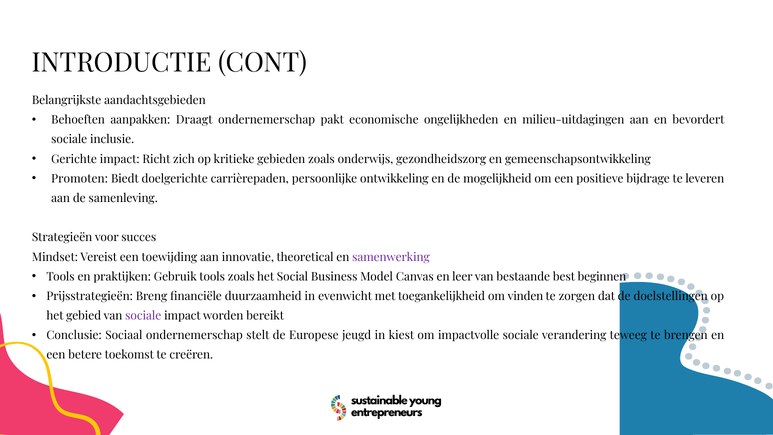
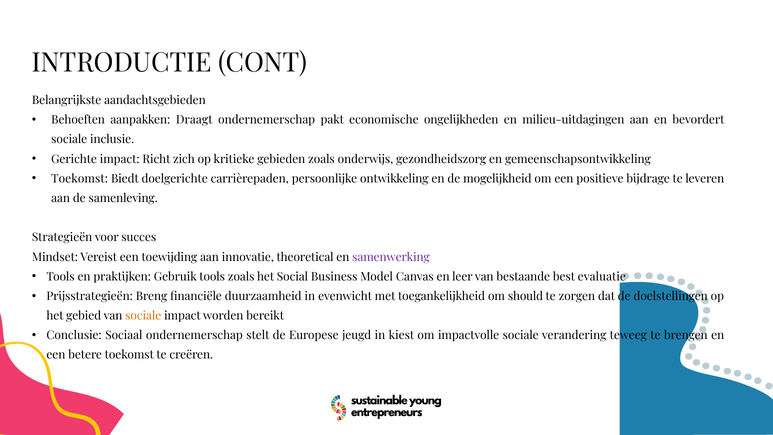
Promoten at (80, 179): Promoten -> Toekomst
beginnen: beginnen -> evaluatie
vinden: vinden -> should
sociale at (143, 316) colour: purple -> orange
